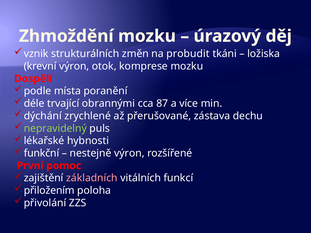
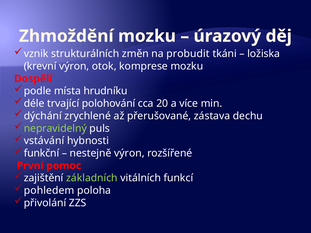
poranění: poranění -> hrudníku
obrannými: obrannými -> polohování
87: 87 -> 20
lékařské: lékařské -> vstávání
základních colour: pink -> light green
přiložením: přiložením -> pohledem
